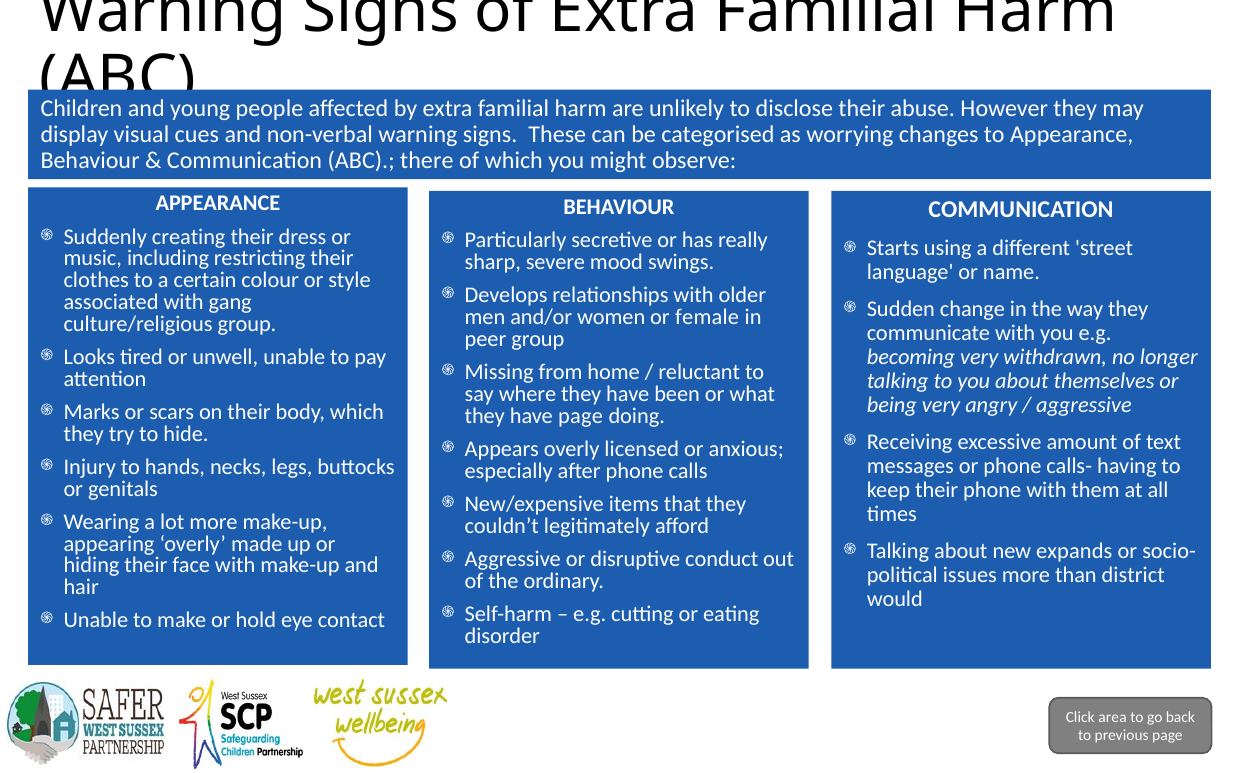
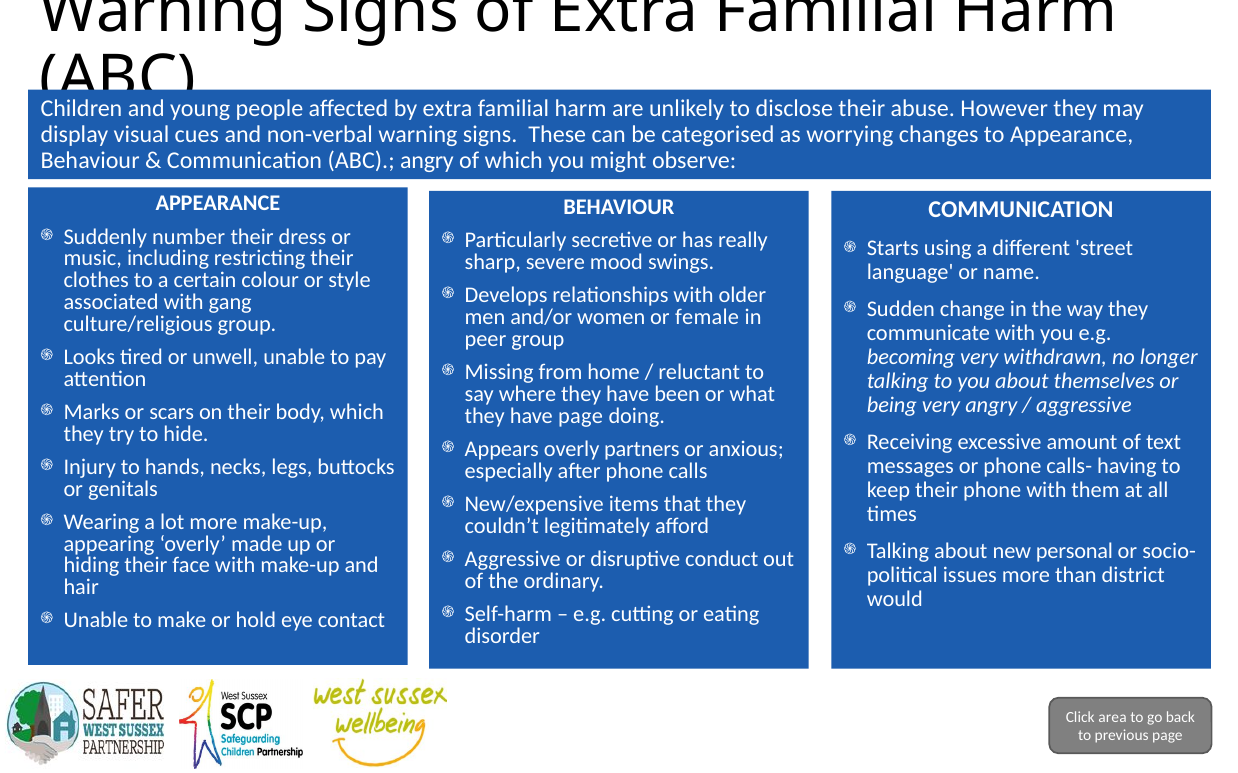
ABC there: there -> angry
creating: creating -> number
licensed: licensed -> partners
expands: expands -> personal
